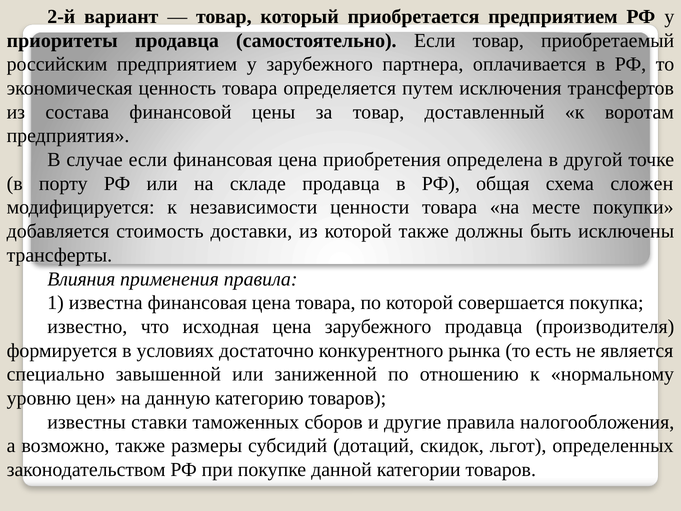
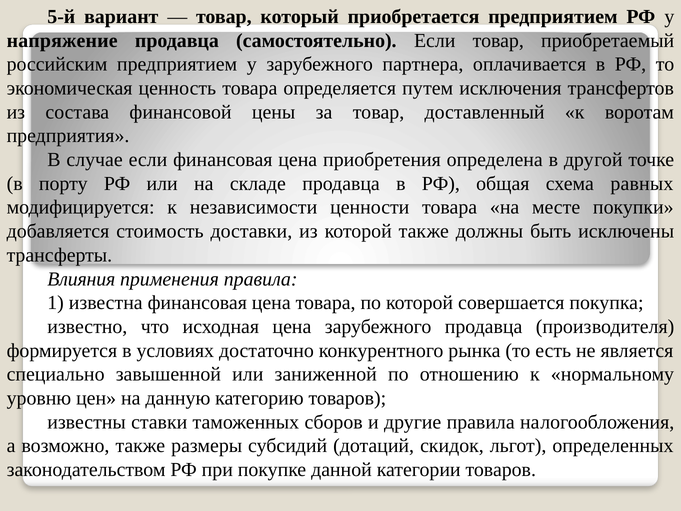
2-й: 2-й -> 5-й
приоритеты: приоритеты -> напряжение
сложен: сложен -> равных
